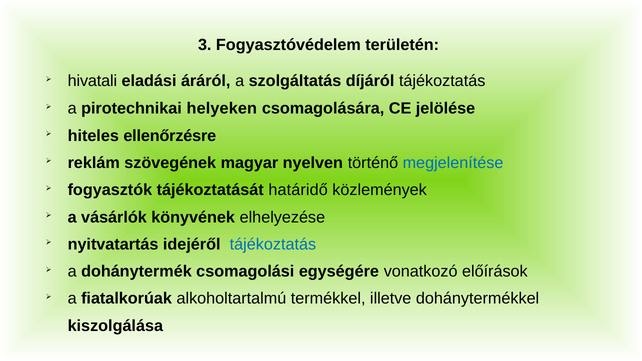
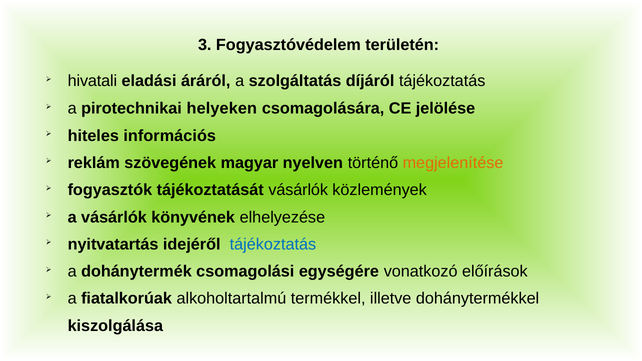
ellenőrzésre: ellenőrzésre -> információs
megjelenítése colour: blue -> orange
tájékoztatását határidő: határidő -> vásárlók
